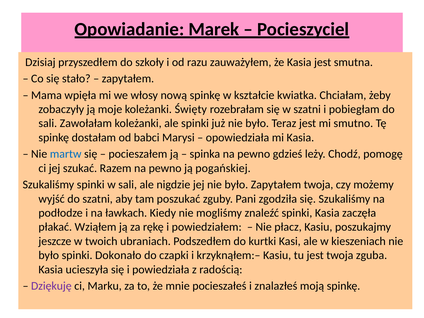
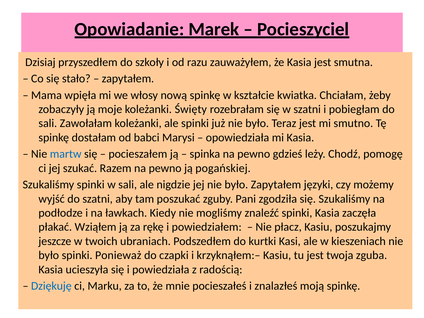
Zapytałem twoja: twoja -> języki
Dokonało: Dokonało -> Ponieważ
Dziękuję colour: purple -> blue
